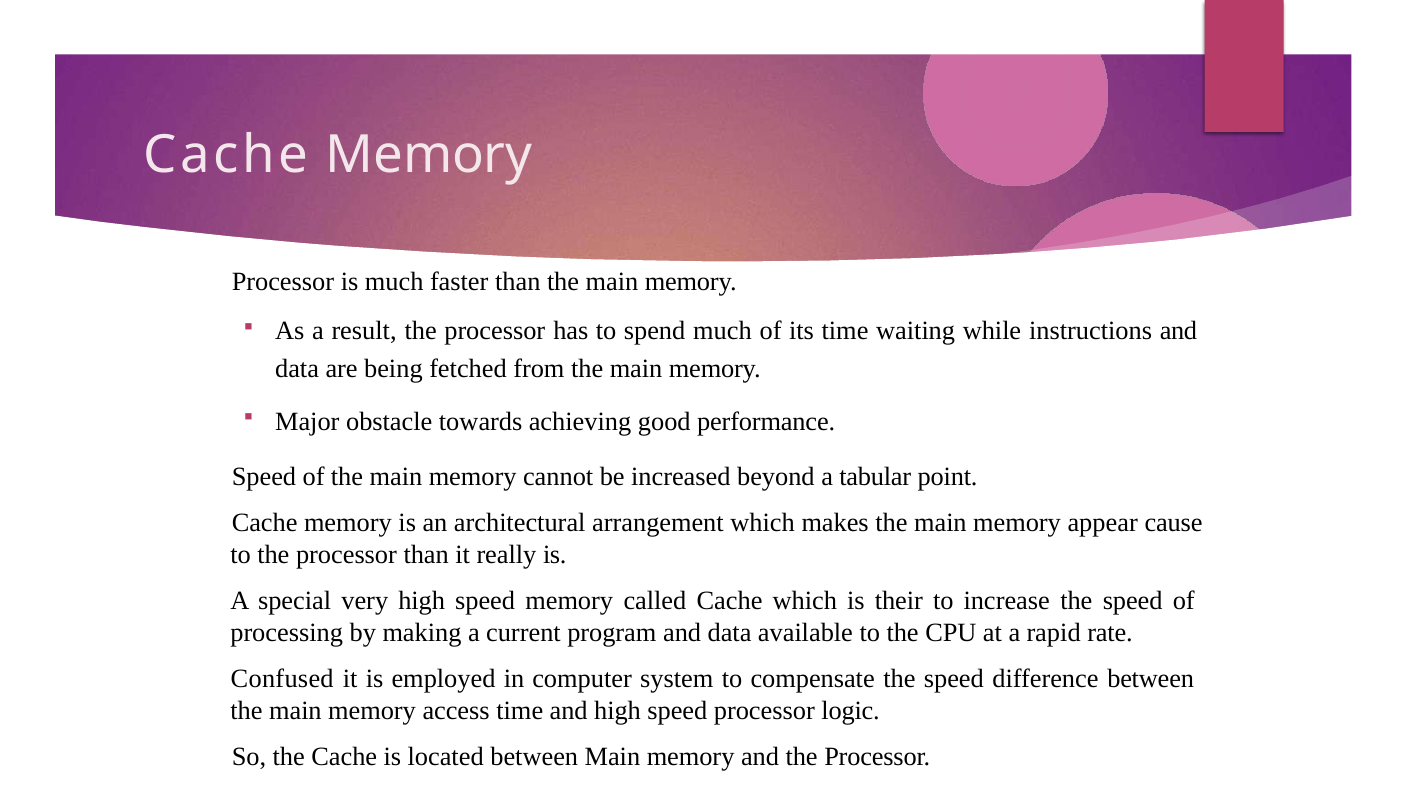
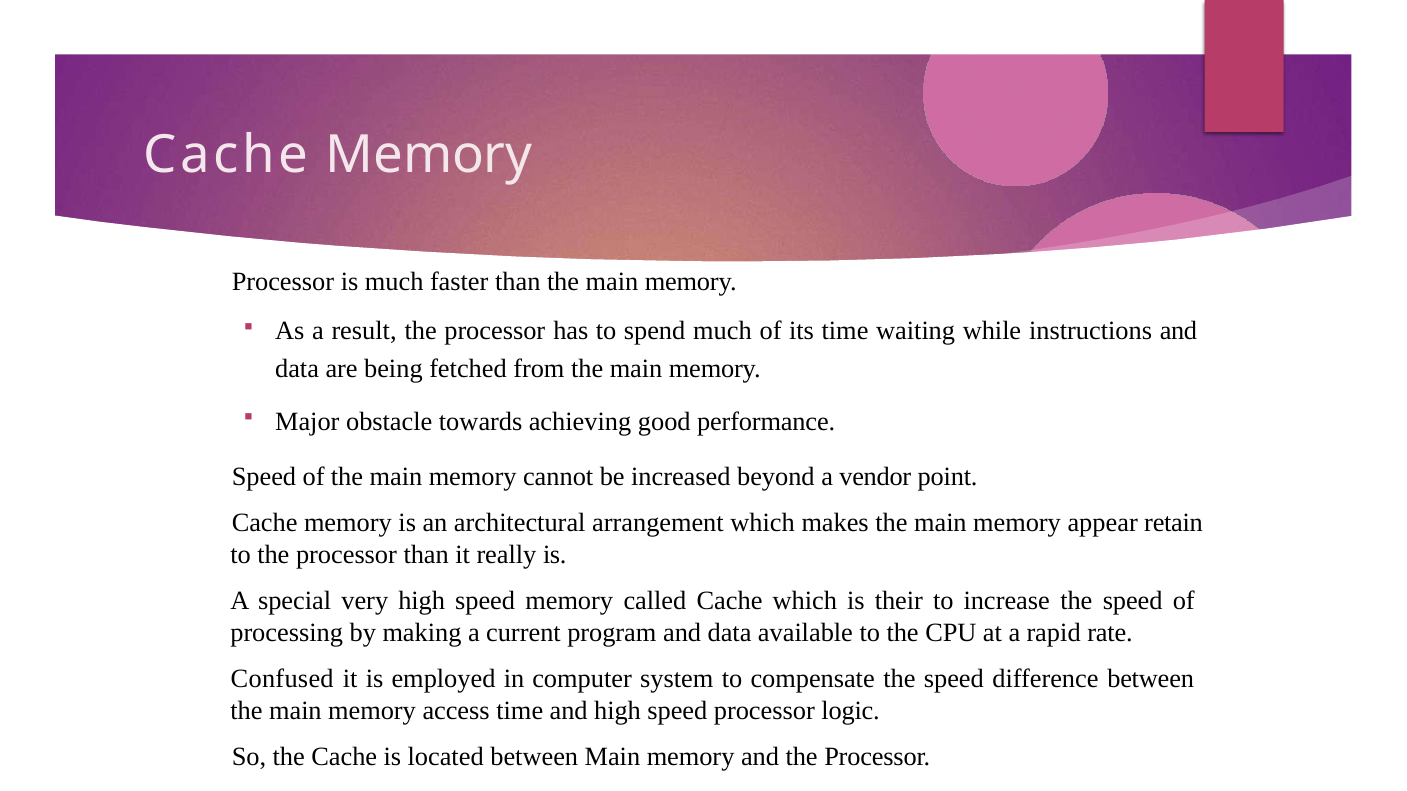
tabular: tabular -> vendor
cause: cause -> retain
